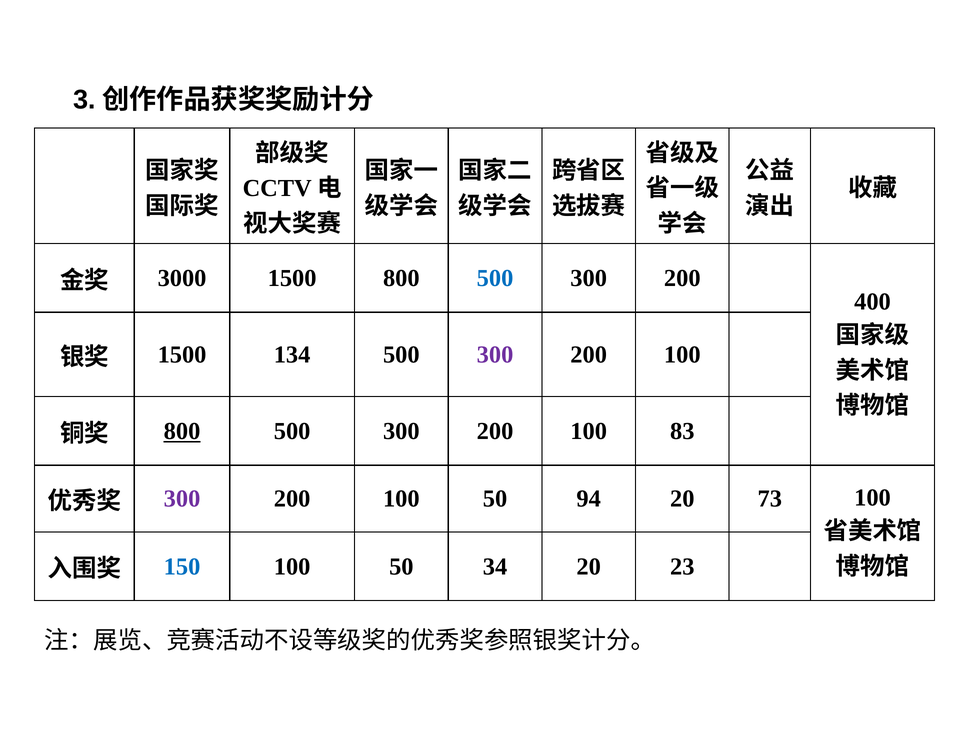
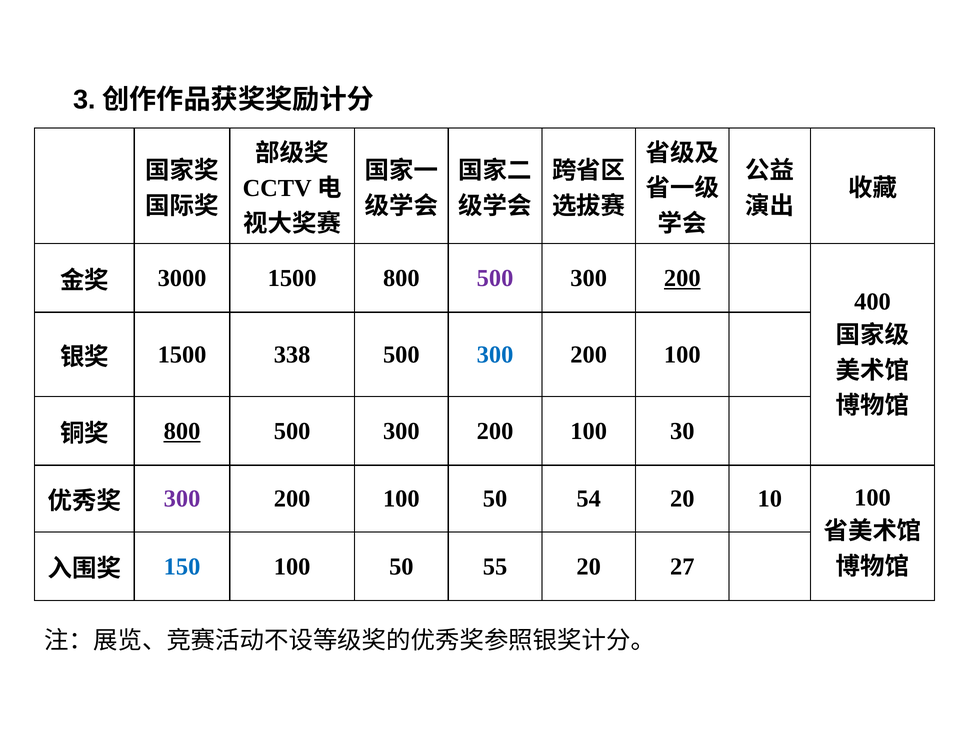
500 at (495, 278) colour: blue -> purple
200 at (682, 278) underline: none -> present
134: 134 -> 338
300 at (495, 355) colour: purple -> blue
83: 83 -> 30
94: 94 -> 54
73: 73 -> 10
34: 34 -> 55
23: 23 -> 27
